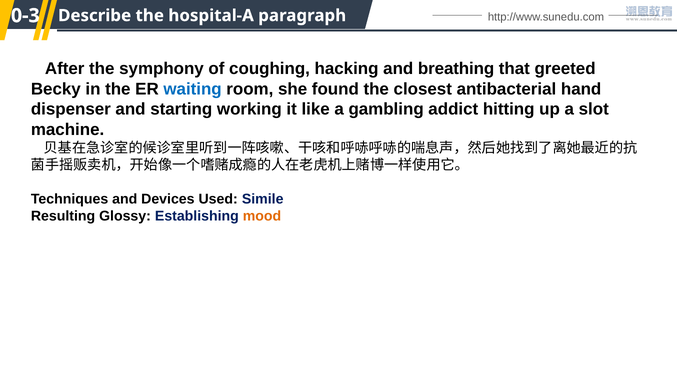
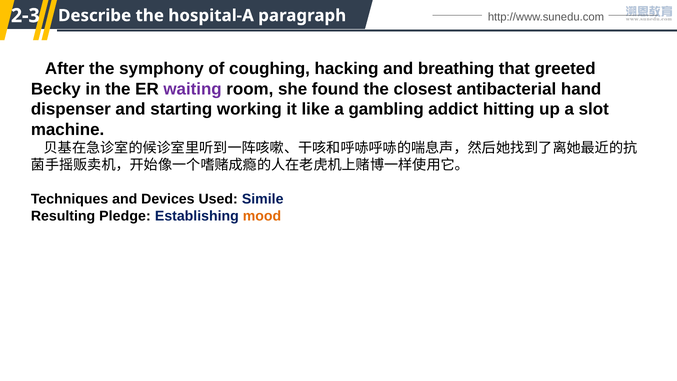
0-3: 0-3 -> 2-3
waiting colour: blue -> purple
Glossy: Glossy -> Pledge
